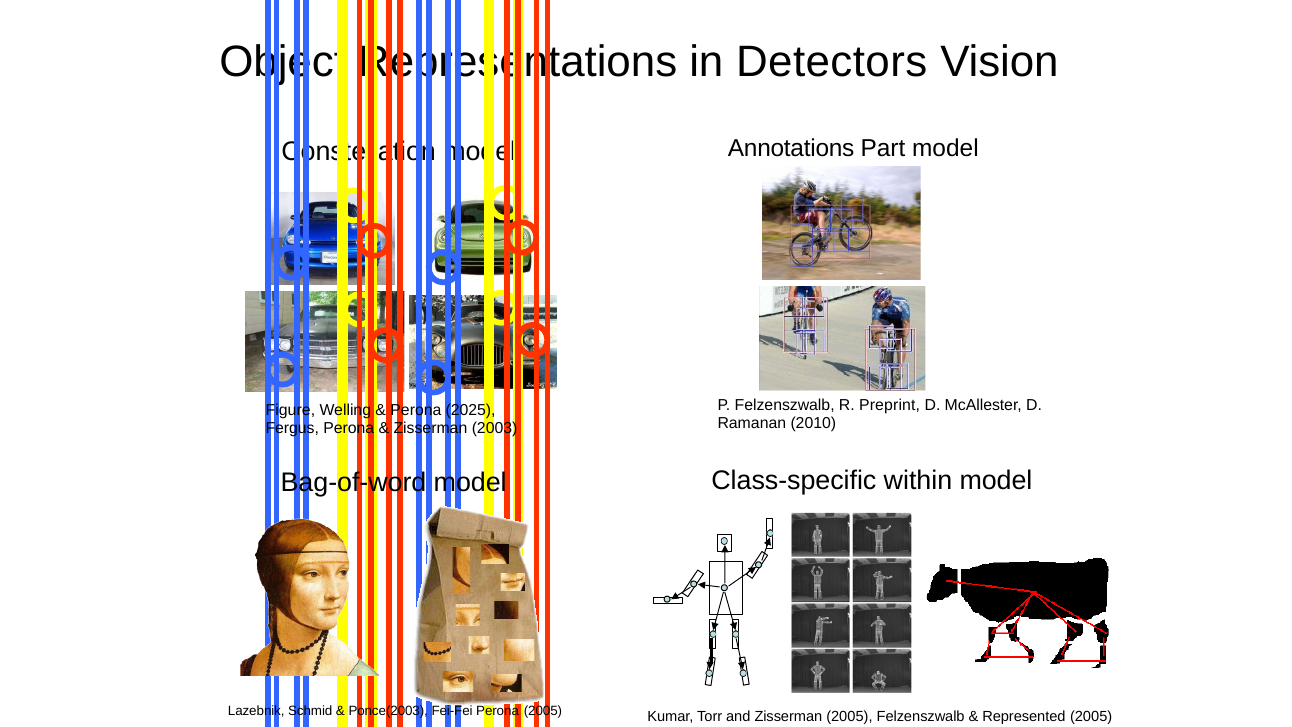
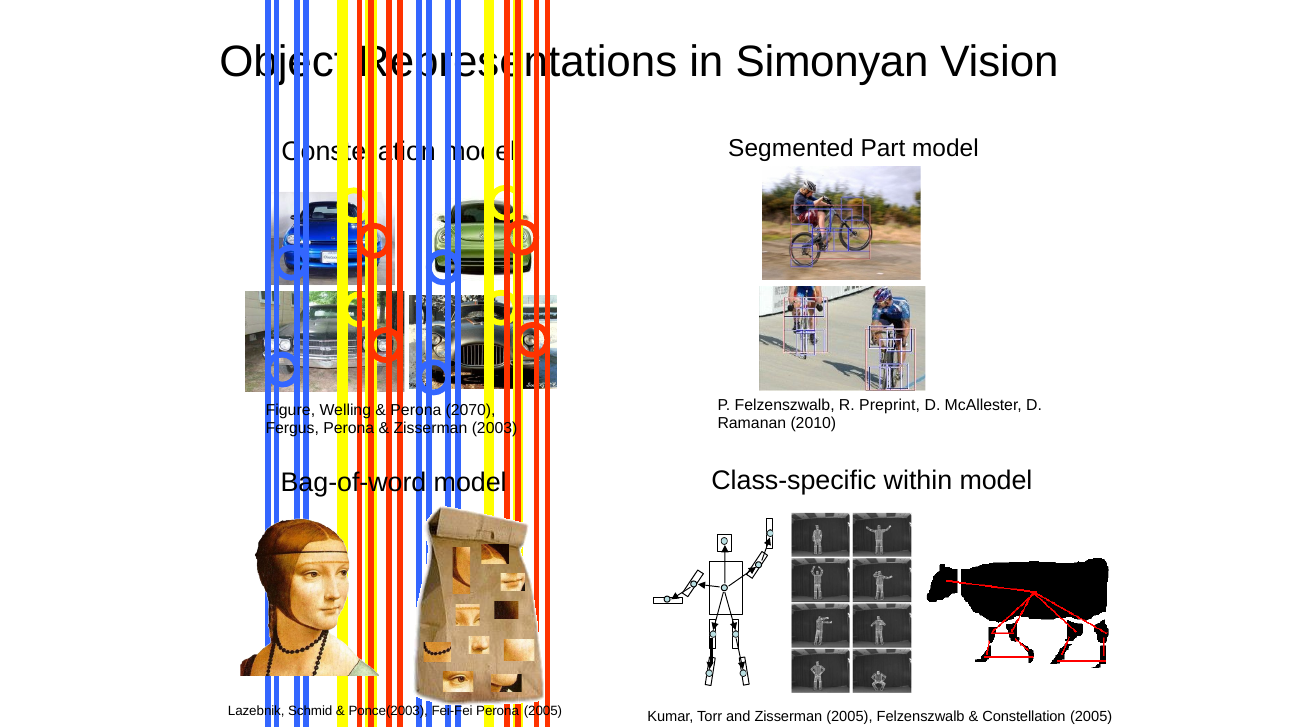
Detectors: Detectors -> Simonyan
Annotations: Annotations -> Segmented
2025: 2025 -> 2070
Represented at (1024, 716): Represented -> Constellation
